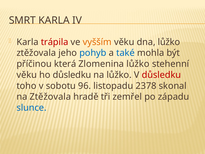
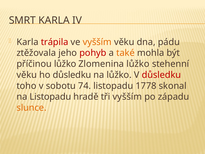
dna lůžko: lůžko -> pádu
pohyb colour: blue -> red
také colour: blue -> orange
příčinou která: která -> lůžko
96: 96 -> 74
2378: 2378 -> 1778
na Ztěžovala: Ztěžovala -> Listopadu
tři zemřel: zemřel -> vyšším
slunce colour: blue -> orange
